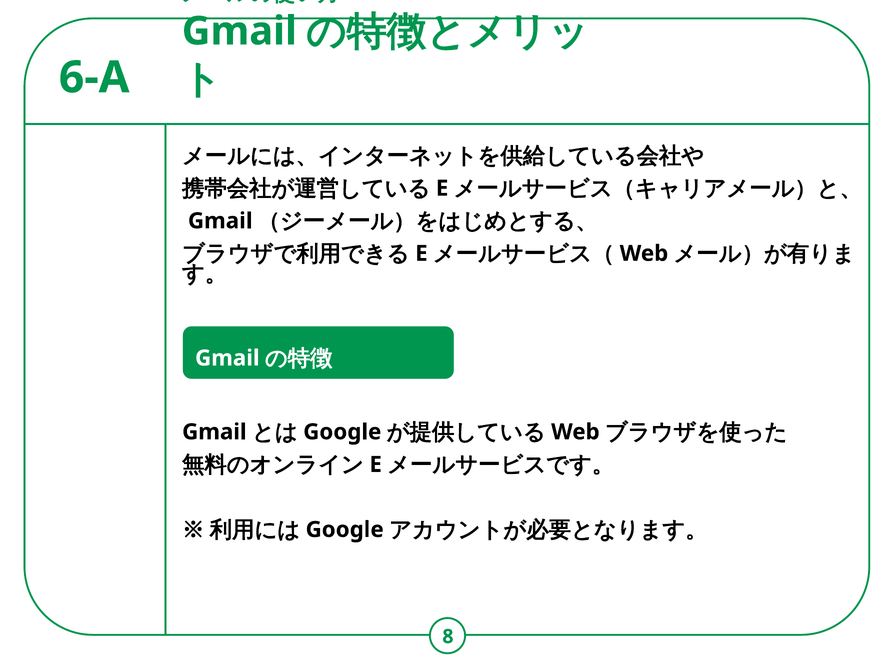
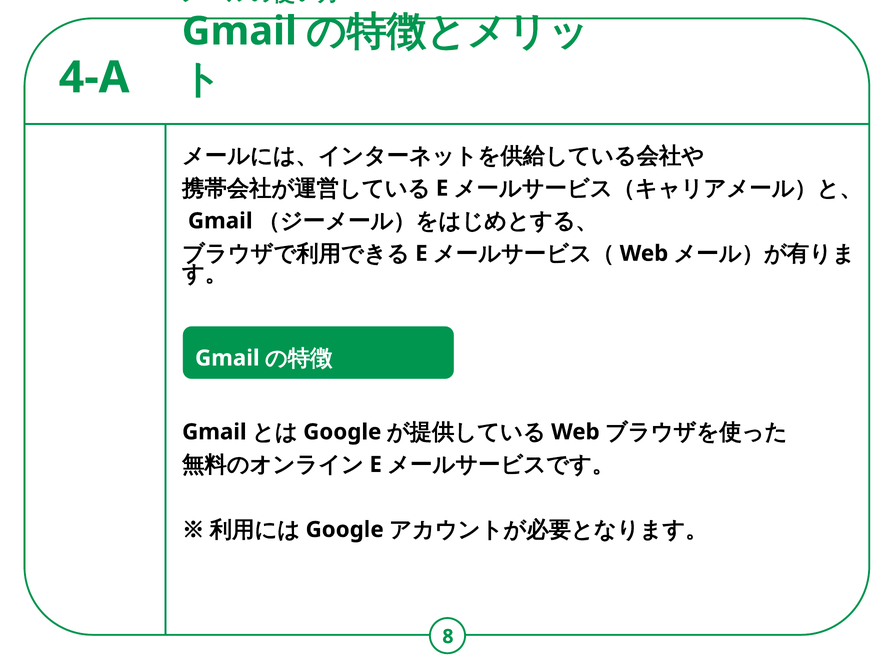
6-A: 6-A -> 4-A
